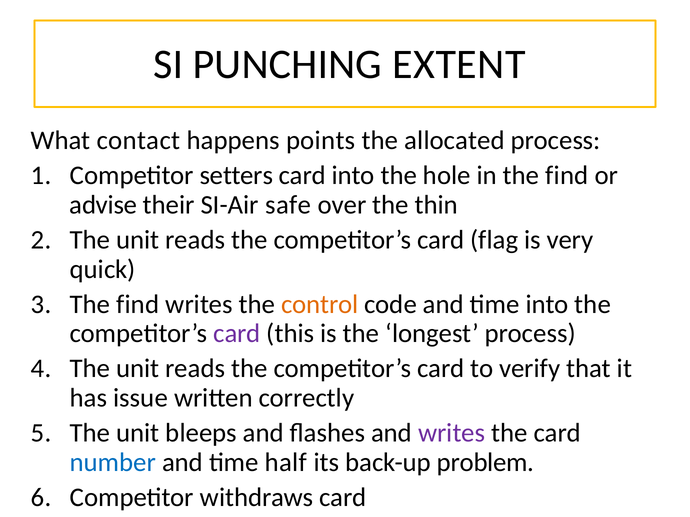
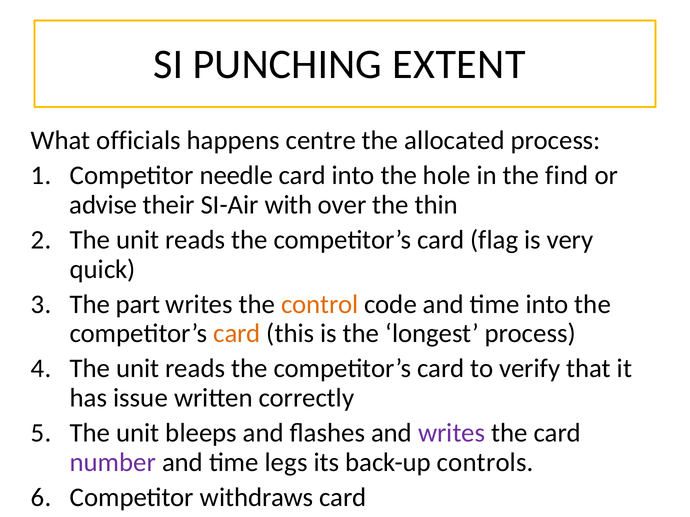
contact: contact -> officials
points: points -> centre
setters: setters -> needle
safe: safe -> with
find at (138, 304): find -> part
card at (237, 334) colour: purple -> orange
number colour: blue -> purple
half: half -> legs
problem: problem -> controls
